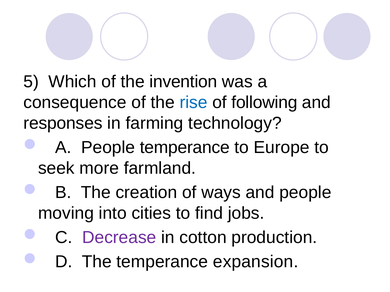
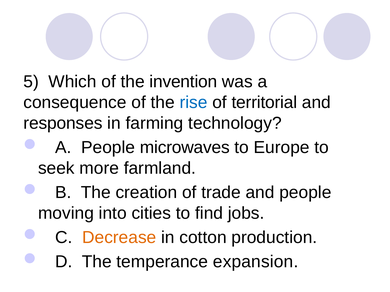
following: following -> territorial
People temperance: temperance -> microwaves
ways: ways -> trade
Decrease colour: purple -> orange
